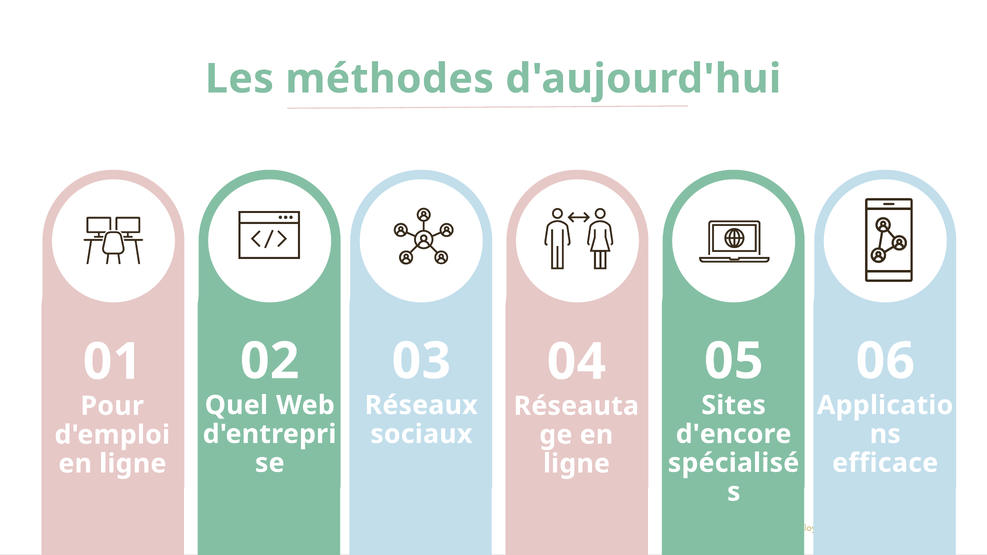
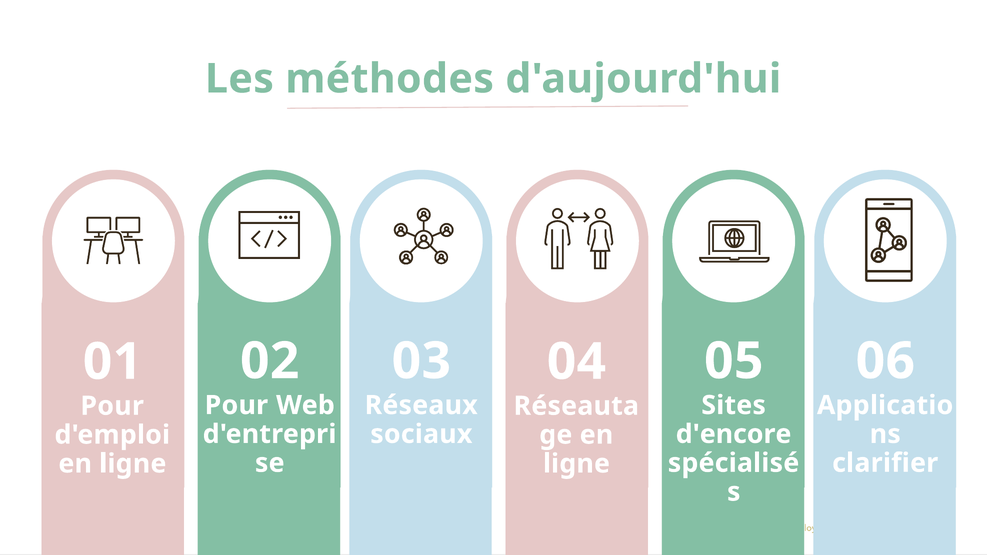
Quel at (236, 405): Quel -> Pour
efficace: efficace -> clarifier
